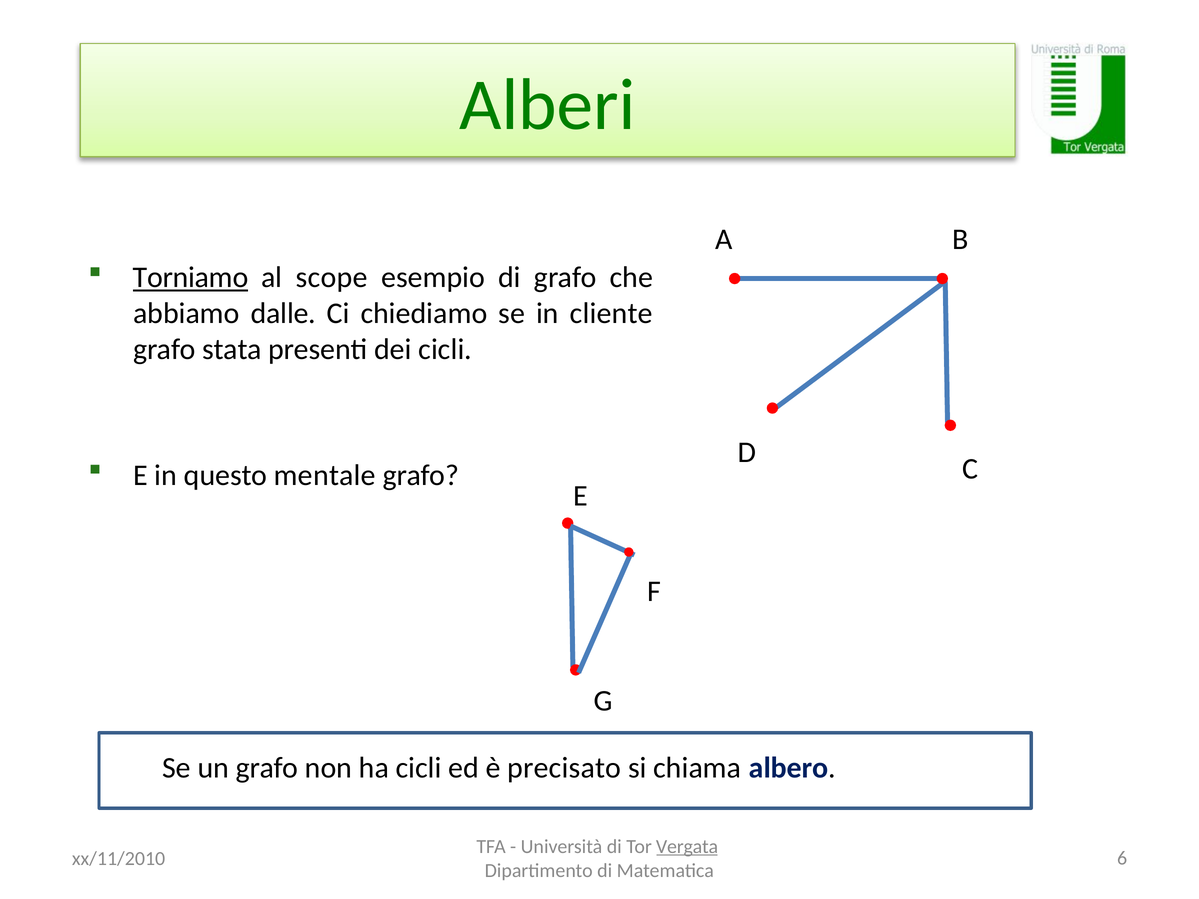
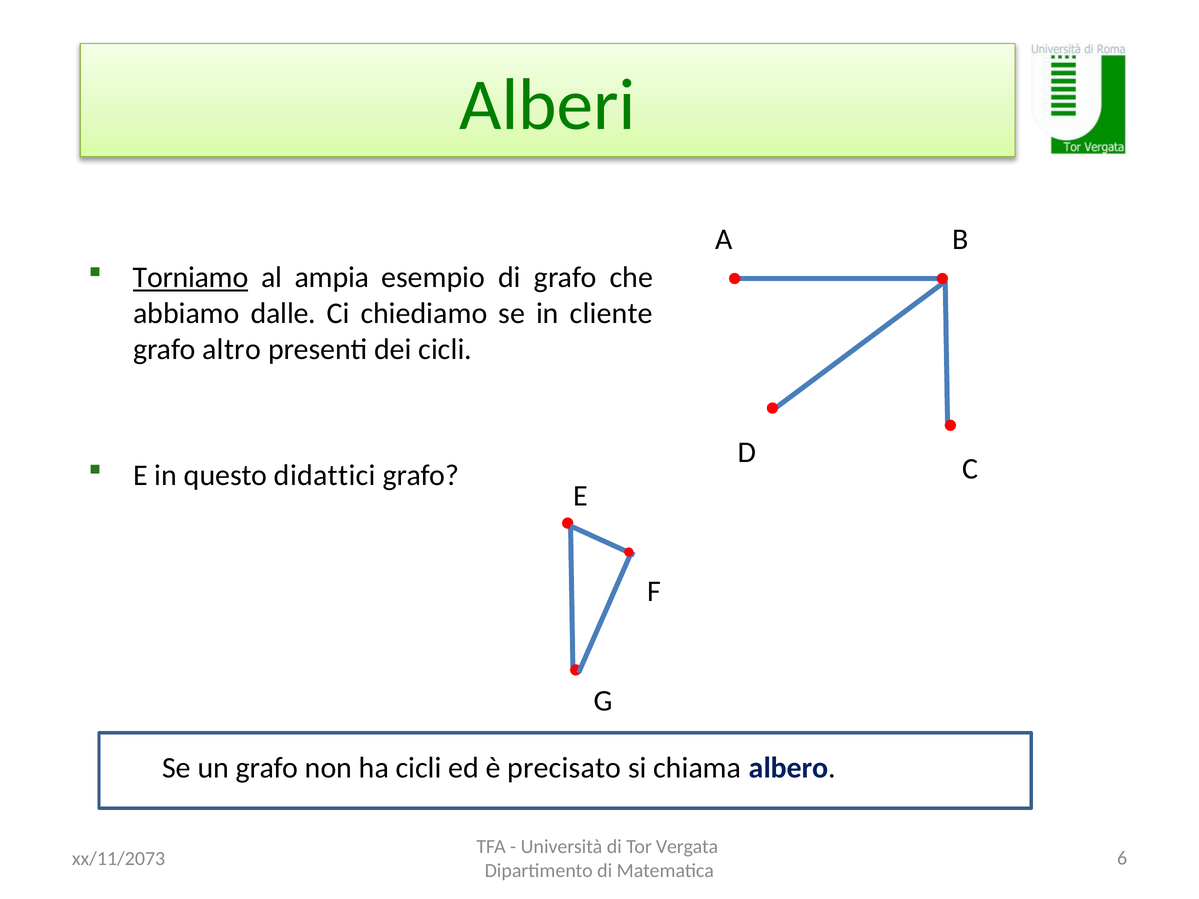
scope: scope -> ampia
stata: stata -> altro
mentale: mentale -> didattici
Vergata underline: present -> none
xx/11/2010: xx/11/2010 -> xx/11/2073
